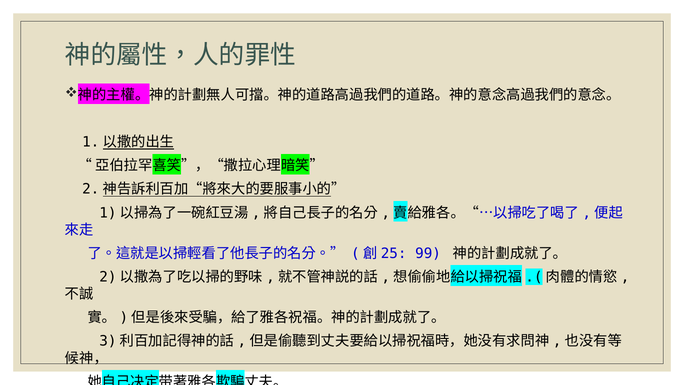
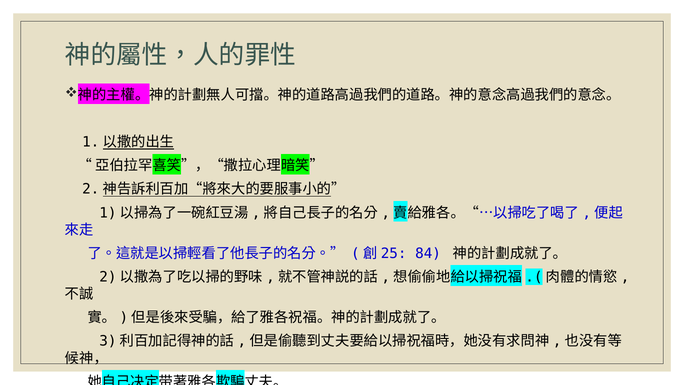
99: 99 -> 84
